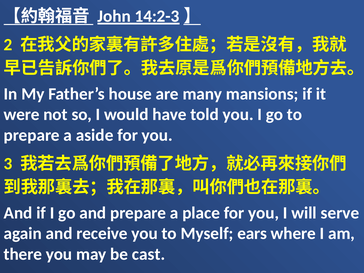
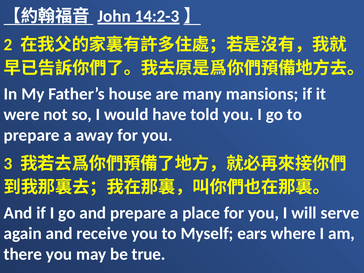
aside: aside -> away
cast: cast -> true
